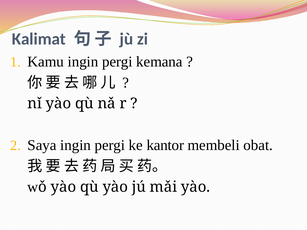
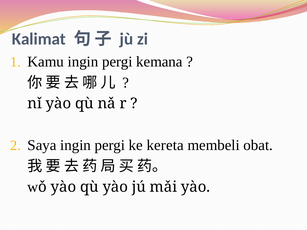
kantor: kantor -> kereta
